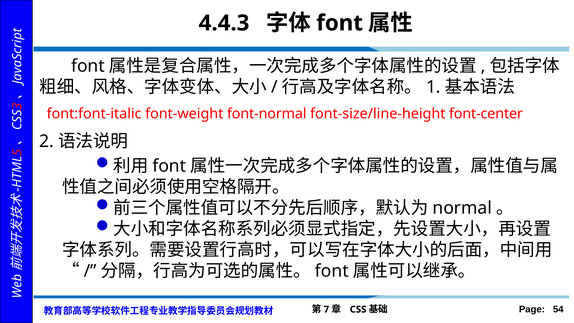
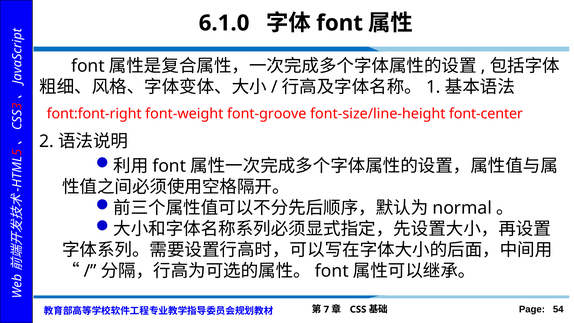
4.4.3: 4.4.3 -> 6.1.0
font:font-italic: font:font-italic -> font:font-right
font-normal: font-normal -> font-groove
